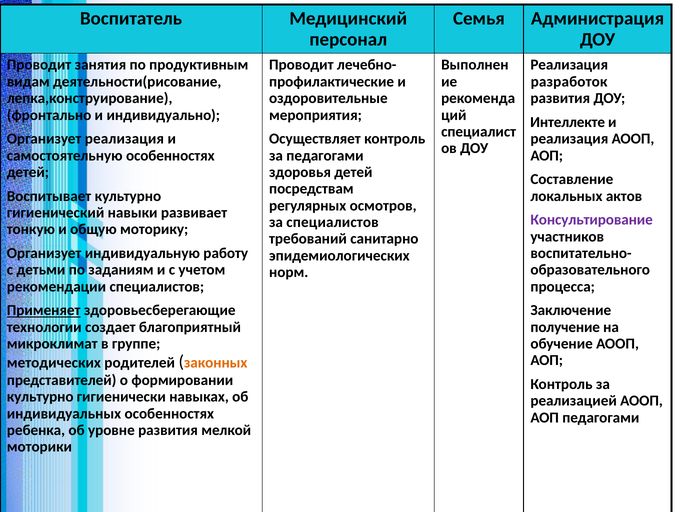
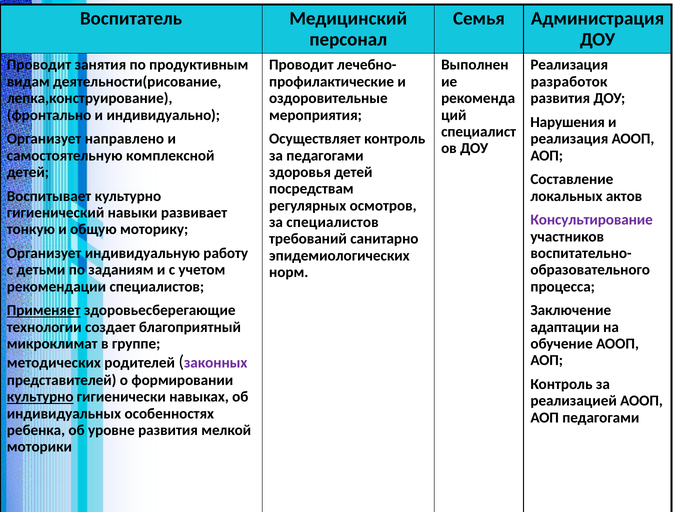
Интеллекте: Интеллекте -> Нарушения
Организует реализация: реализация -> направлено
самостоятельную особенностях: особенностях -> комплексной
получение: получение -> адаптации
законных colour: orange -> purple
культурно at (40, 397) underline: none -> present
